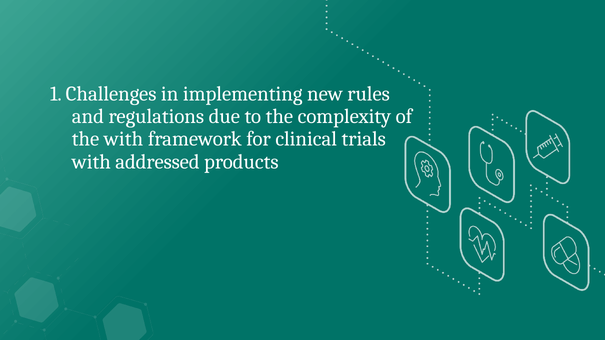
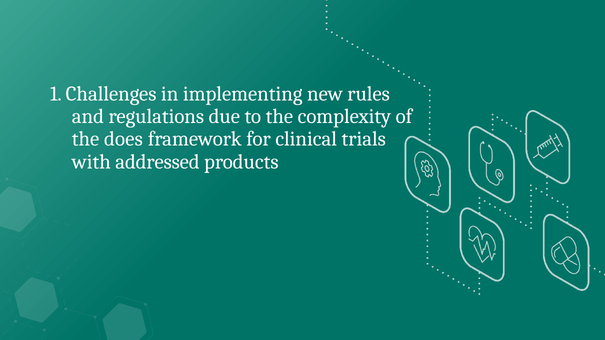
the with: with -> does
